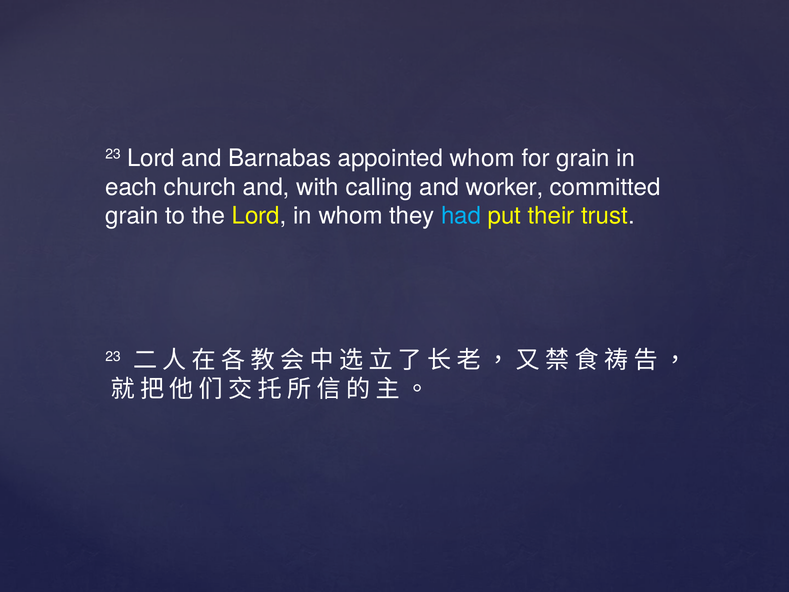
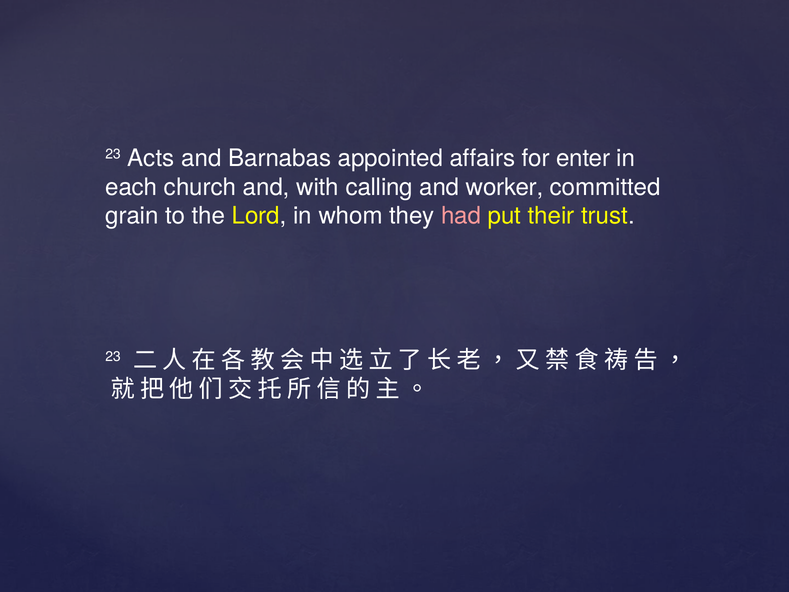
23 Lord: Lord -> Acts
appointed whom: whom -> affairs
for grain: grain -> enter
had colour: light blue -> pink
